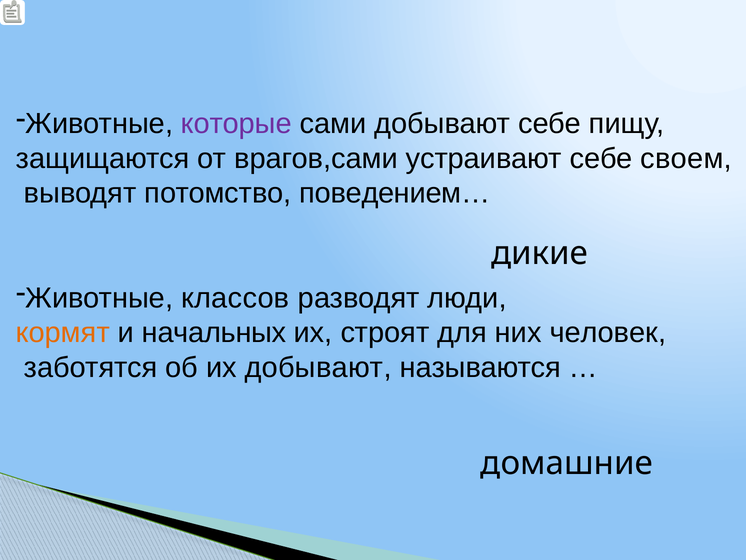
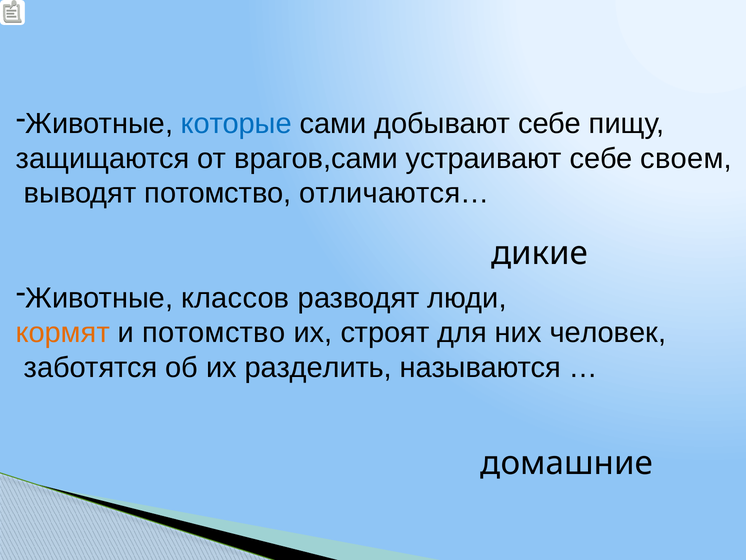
которые colour: purple -> blue
поведением…: поведением… -> отличаются…
и начальных: начальных -> потомство
их добывают: добывают -> разделить
